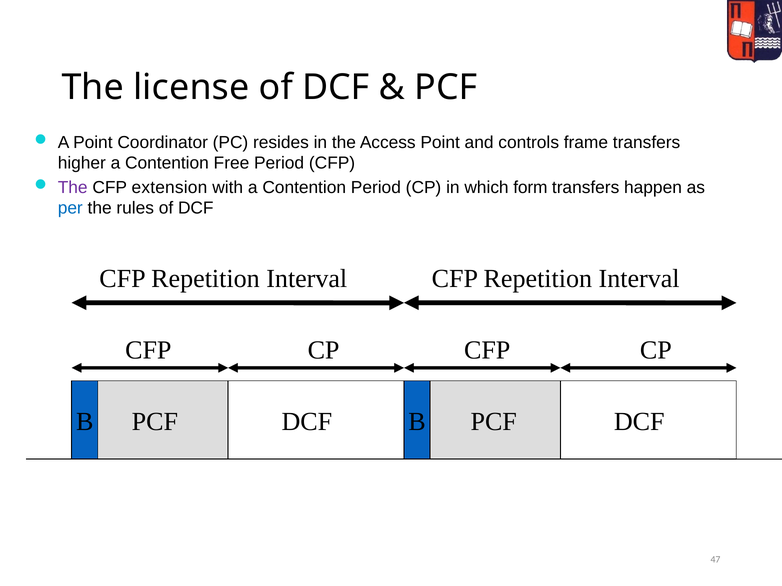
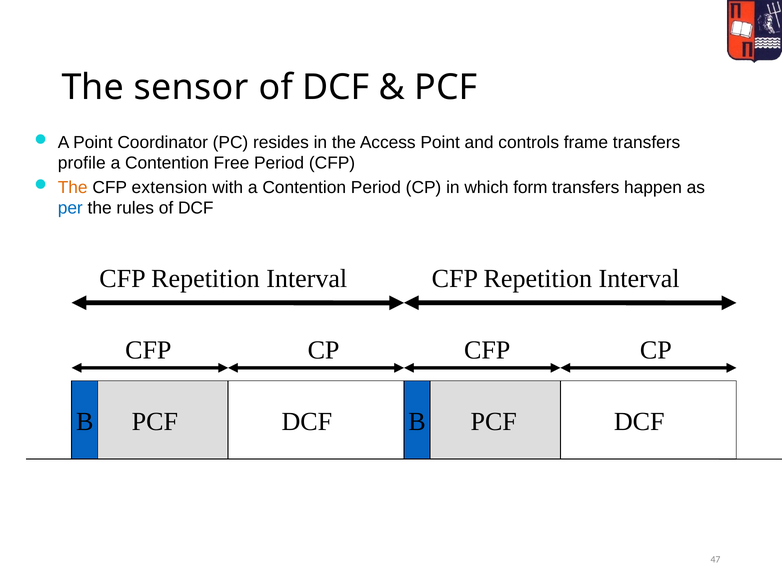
license: license -> sensor
higher: higher -> profile
The at (73, 188) colour: purple -> orange
